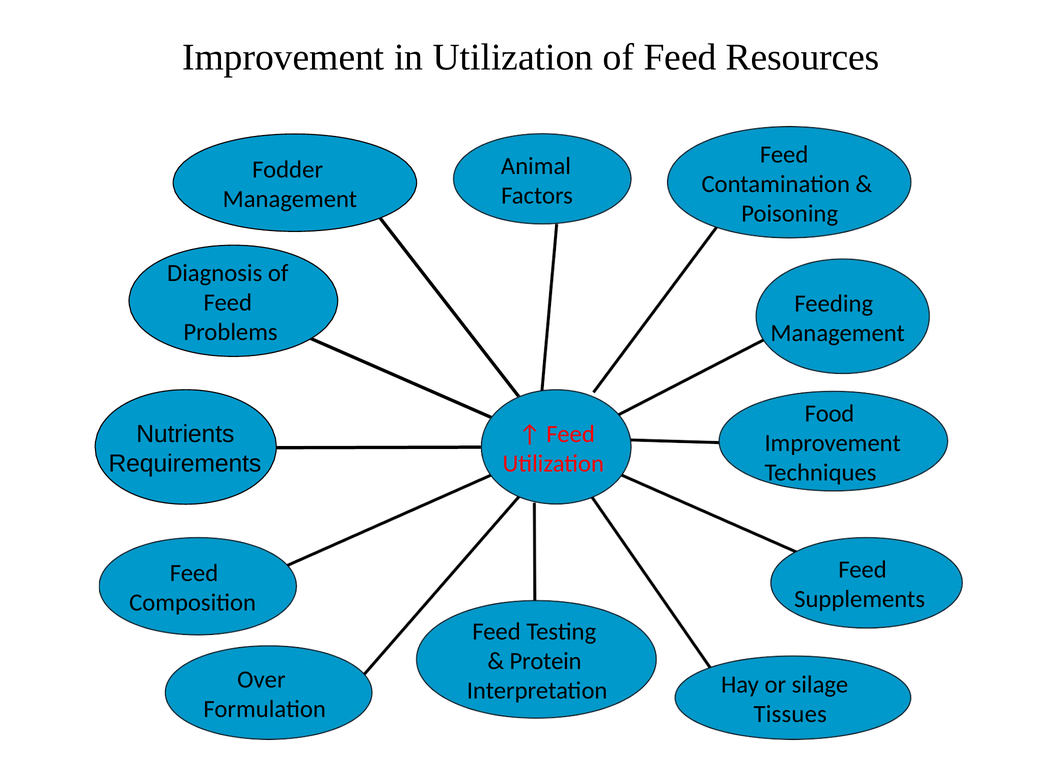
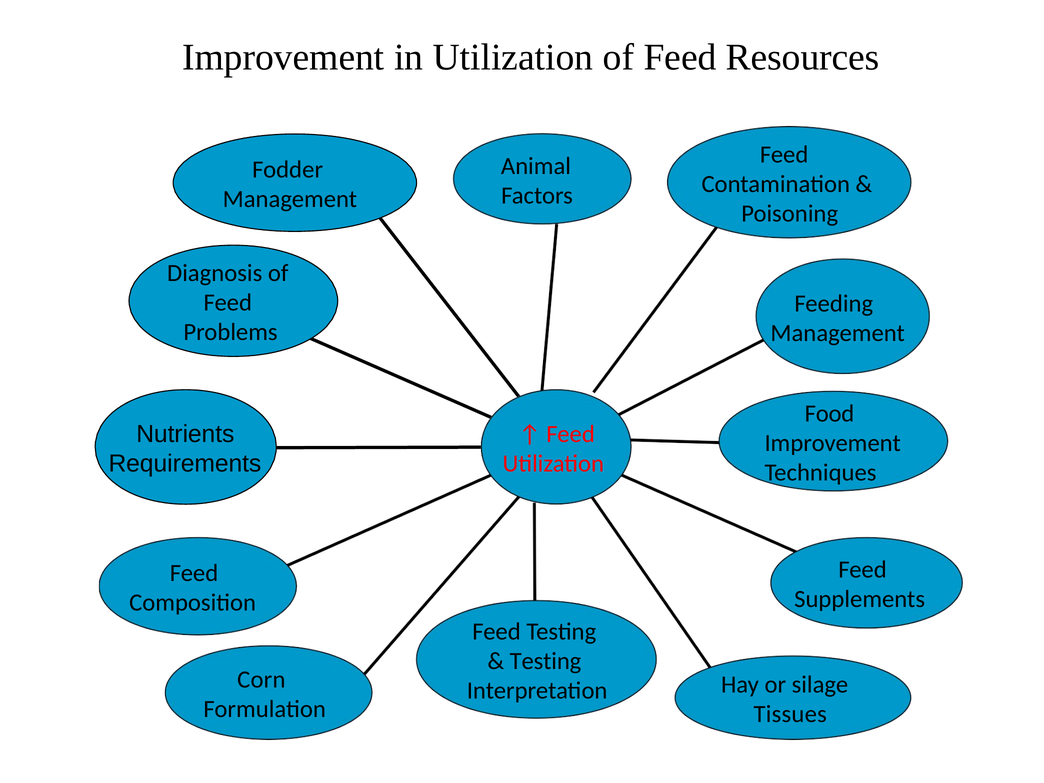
Protein at (546, 661): Protein -> Testing
Over: Over -> Corn
